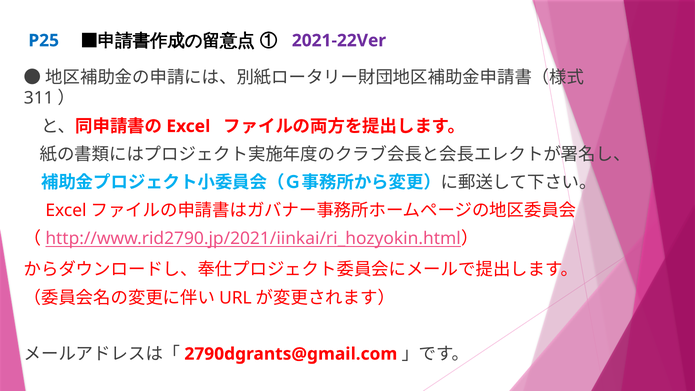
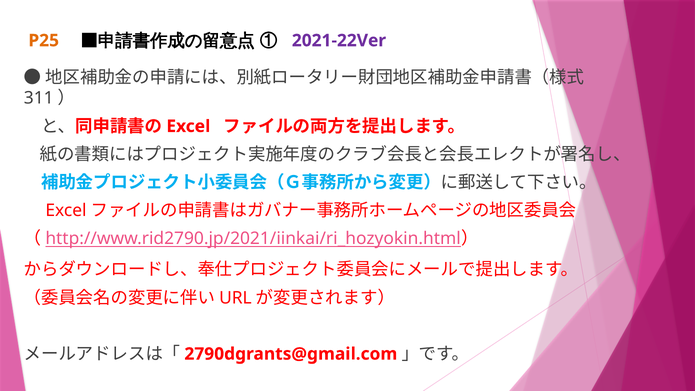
P25 colour: blue -> orange
